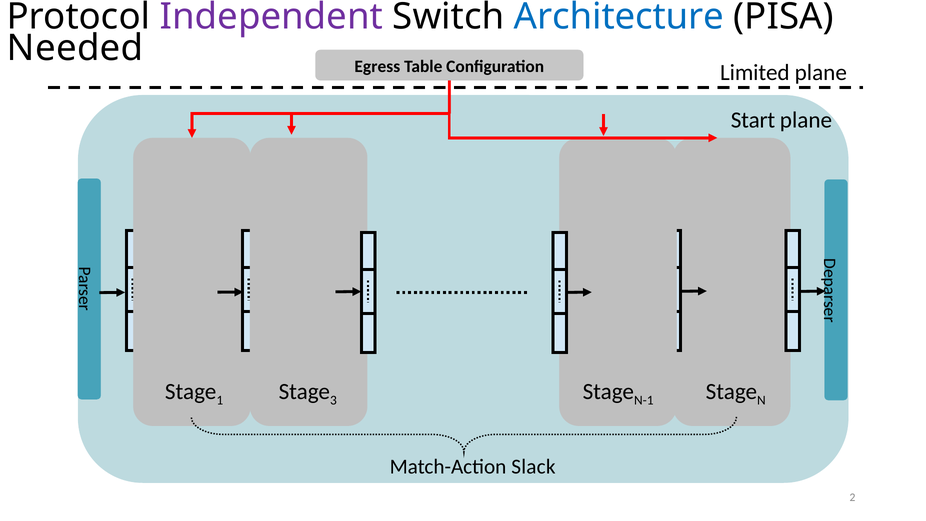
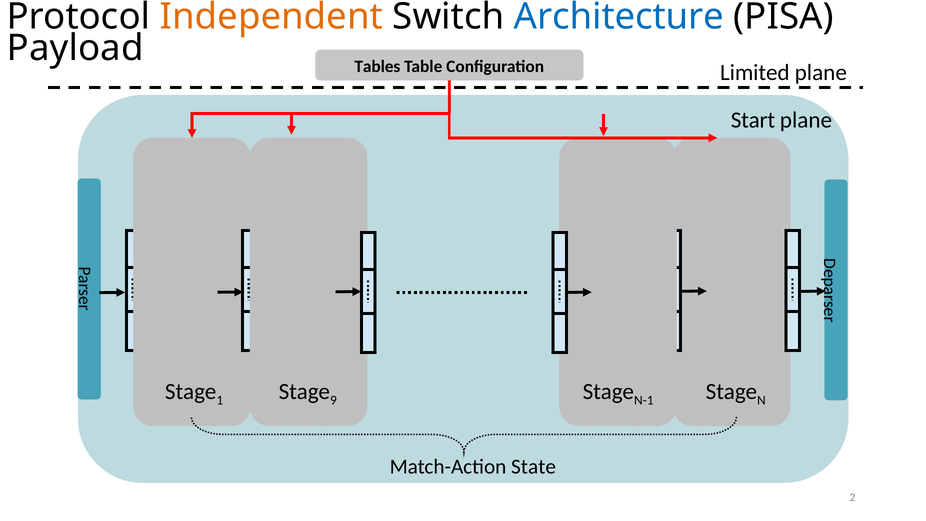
Independent colour: purple -> orange
Needed: Needed -> Payload
Egress: Egress -> Tables
3: 3 -> 9
Slack: Slack -> State
